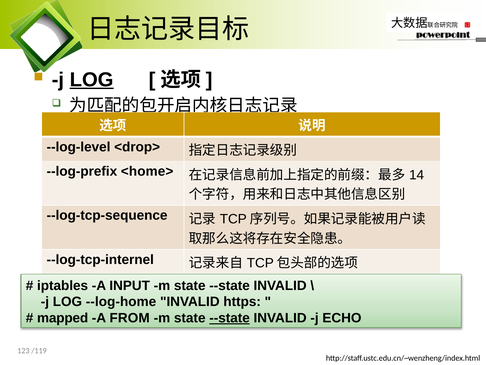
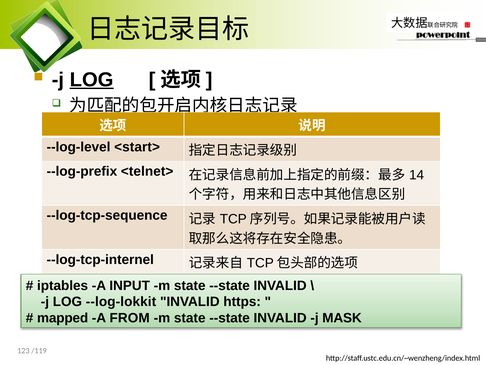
<drop>: <drop> -> <start>
<home>: <home> -> <telnet>
--log-home: --log-home -> --log-lokkit
--state at (230, 318) underline: present -> none
ECHO: ECHO -> MASK
